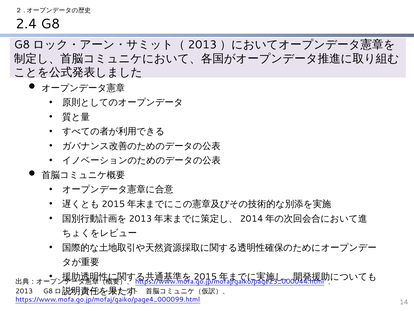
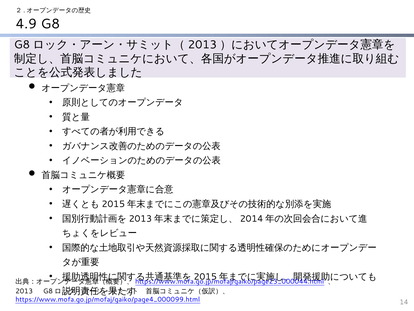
2.4: 2.4 -> 4.9
